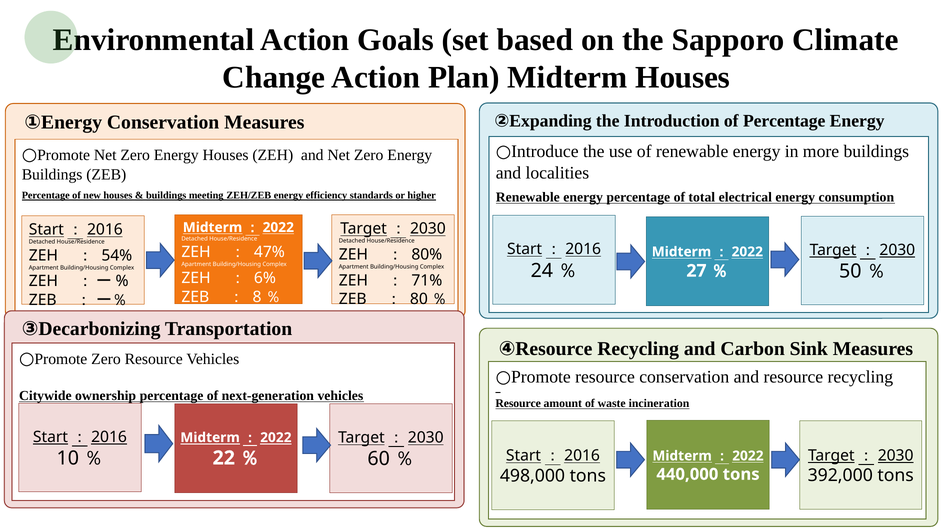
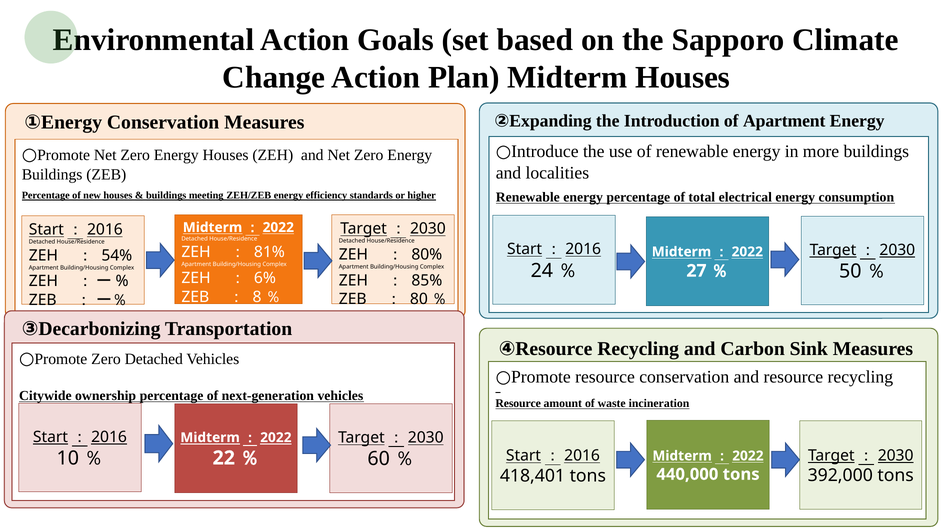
of Percentage: Percentage -> Apartment
47%: 47% -> 81%
71%: 71% -> 85%
Zero Resource: Resource -> Detached
498,000: 498,000 -> 418,401
